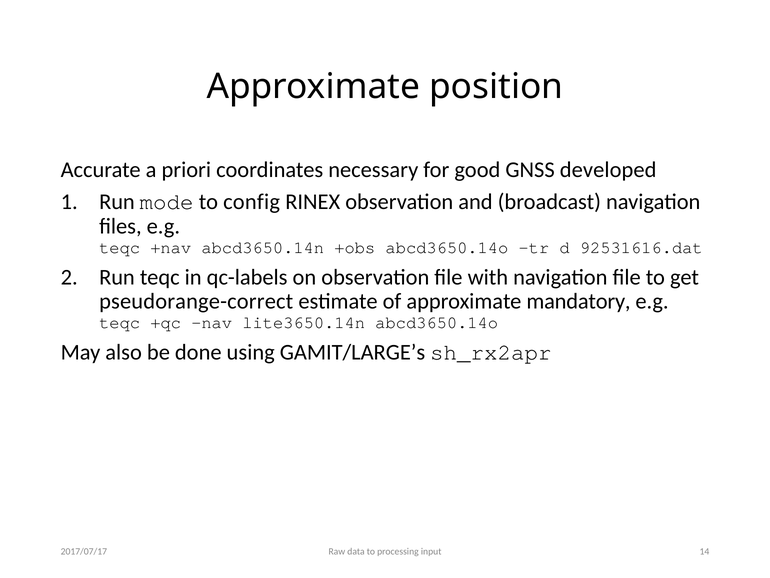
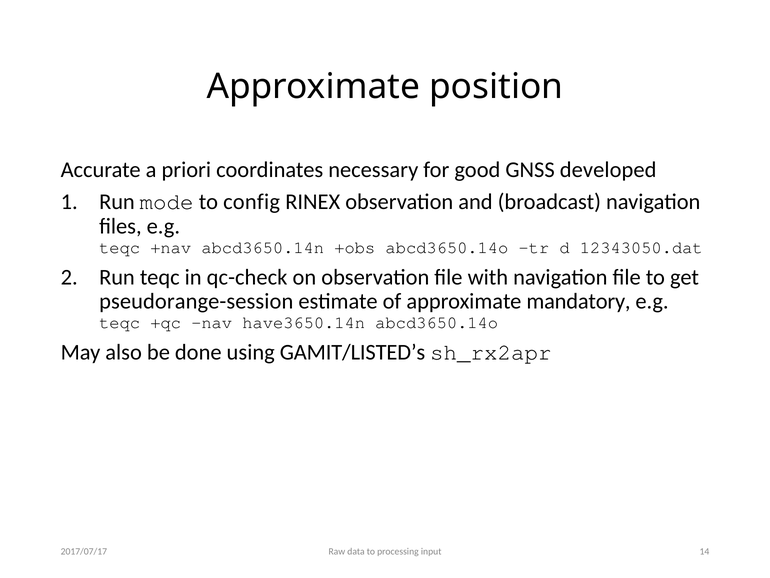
92531616.dat: 92531616.dat -> 12343050.dat
qc-labels: qc-labels -> qc-check
pseudorange-correct: pseudorange-correct -> pseudorange-session
lite3650.14n: lite3650.14n -> have3650.14n
GAMIT/LARGE’s: GAMIT/LARGE’s -> GAMIT/LISTED’s
